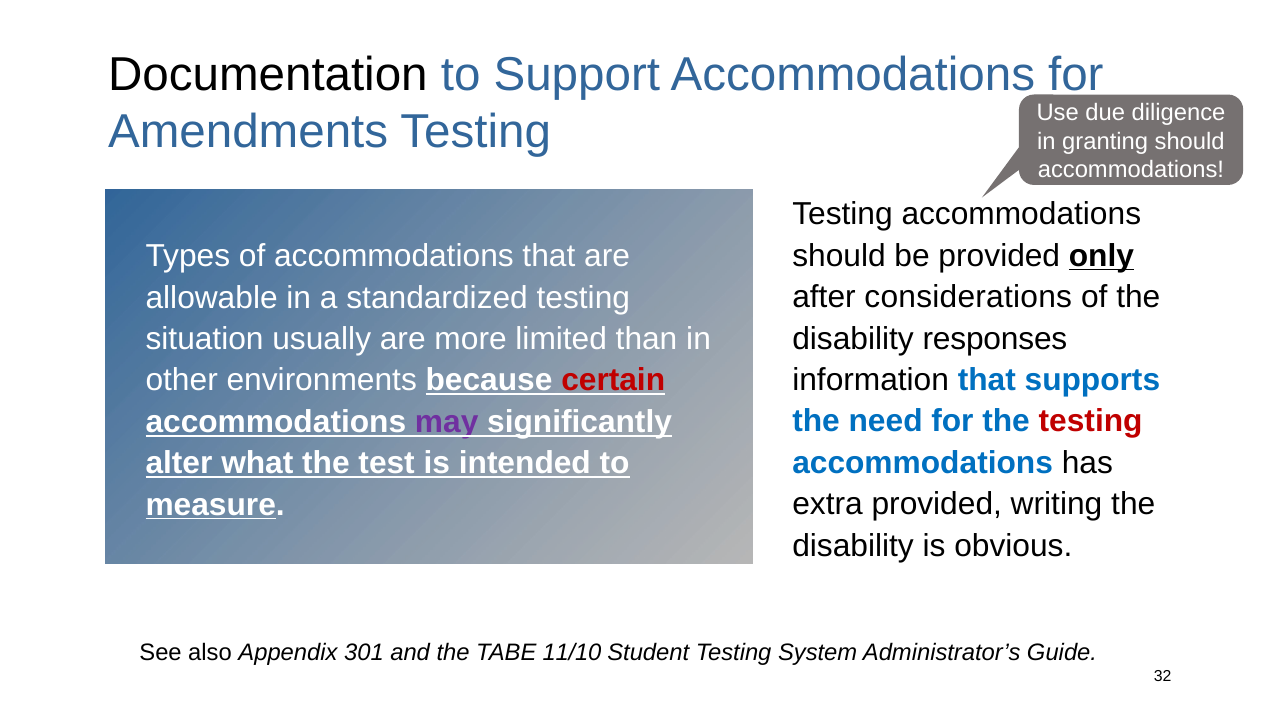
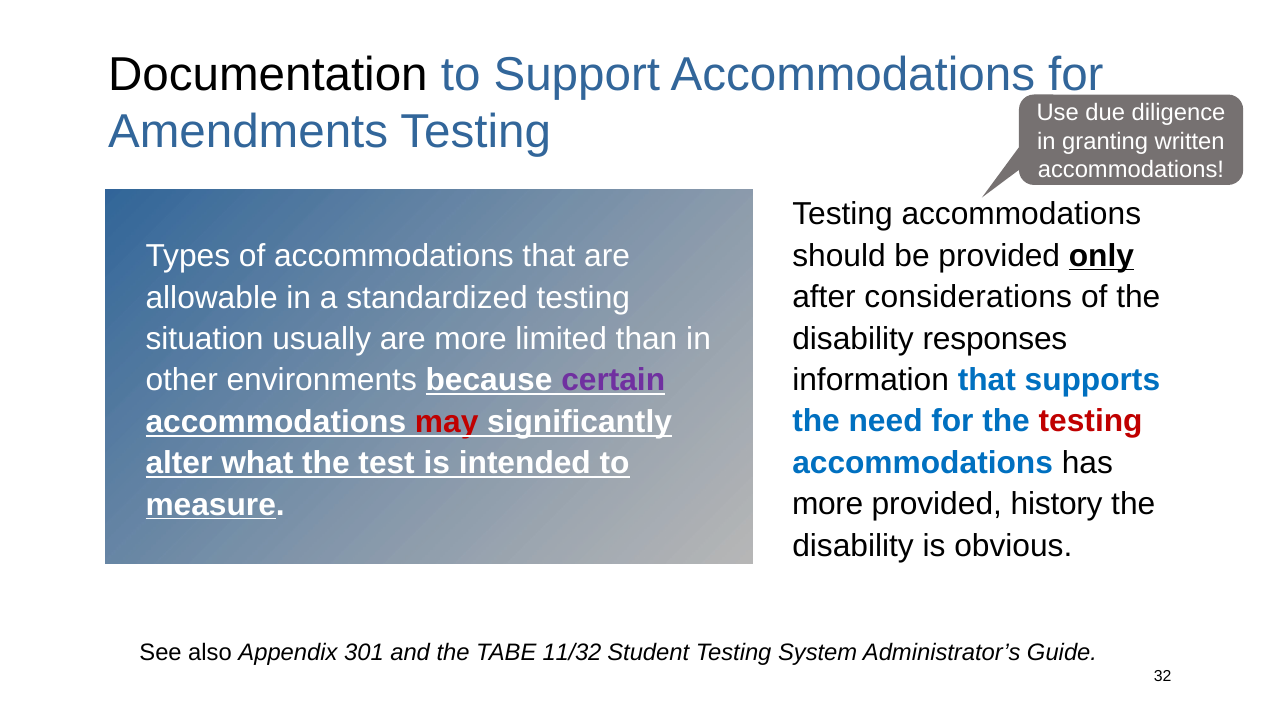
granting should: should -> written
certain colour: red -> purple
may colour: purple -> red
extra at (828, 504): extra -> more
writing: writing -> history
11/10: 11/10 -> 11/32
